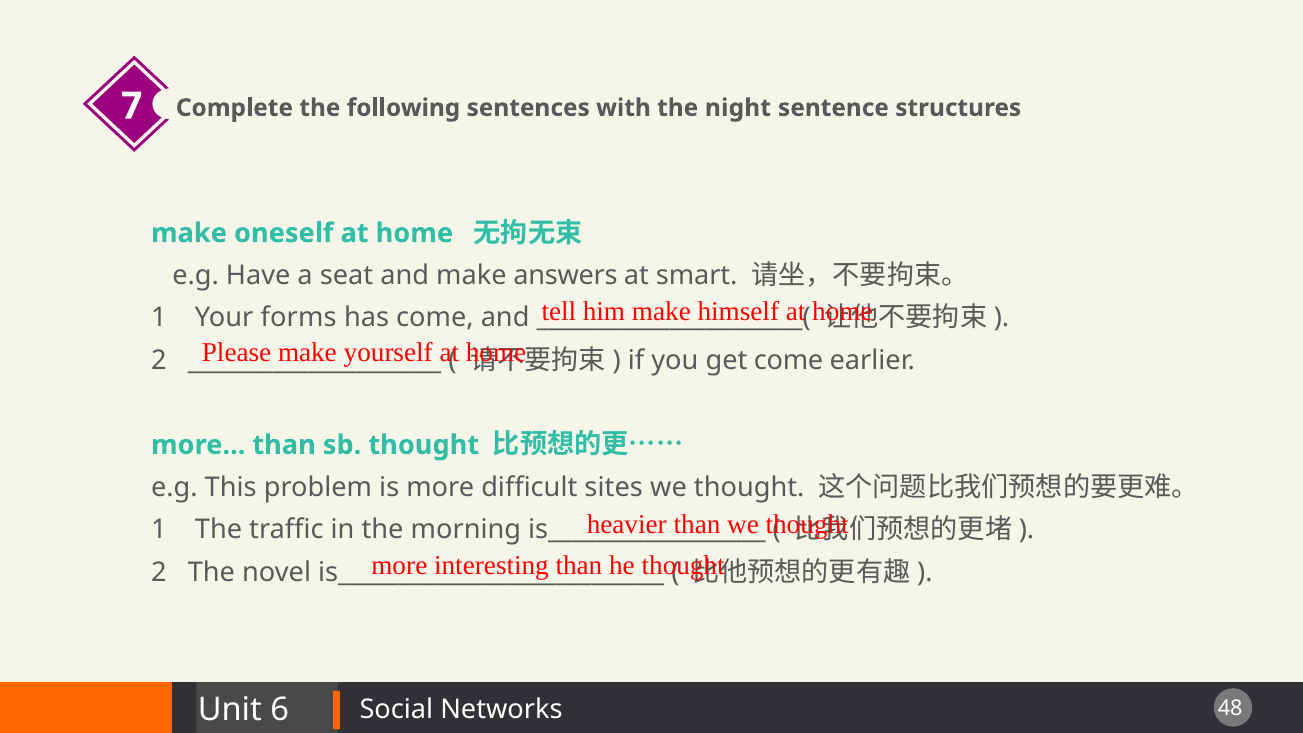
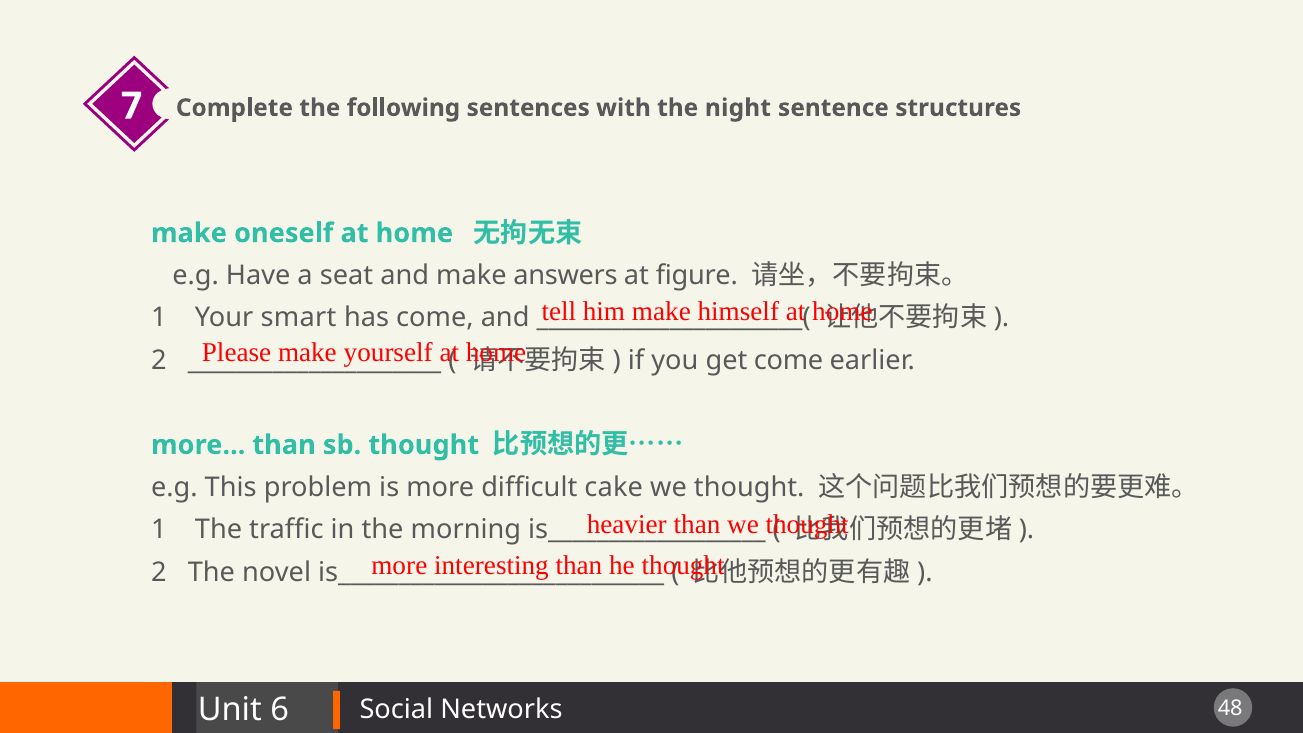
smart: smart -> figure
forms: forms -> smart
sites: sites -> cake
